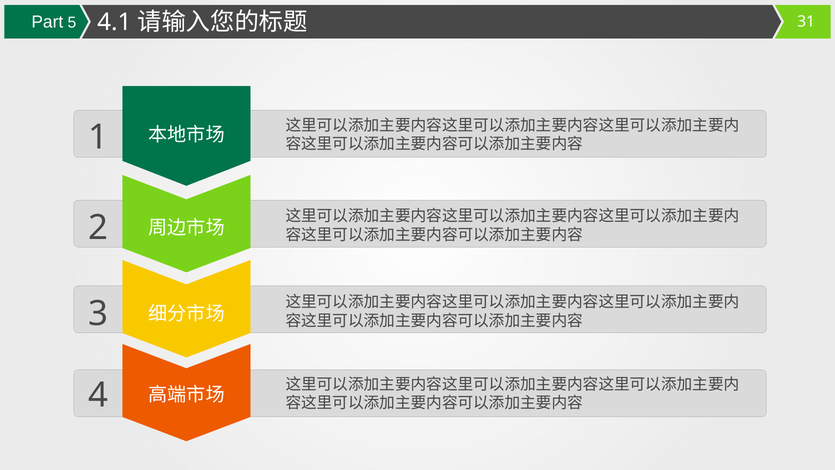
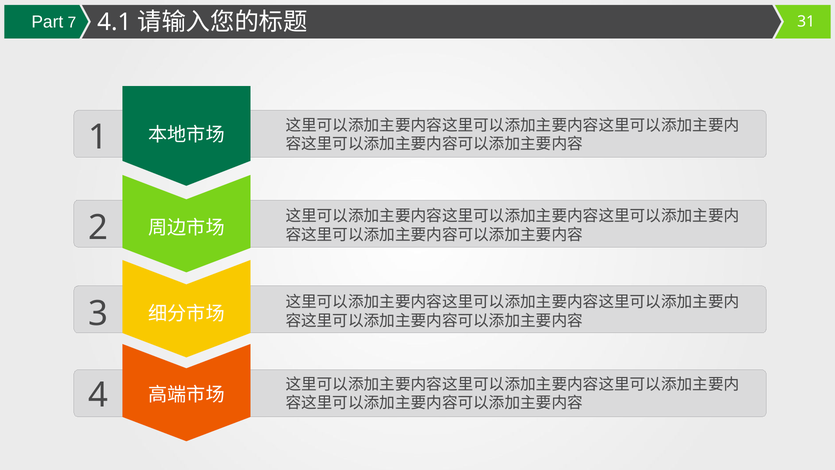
5: 5 -> 7
